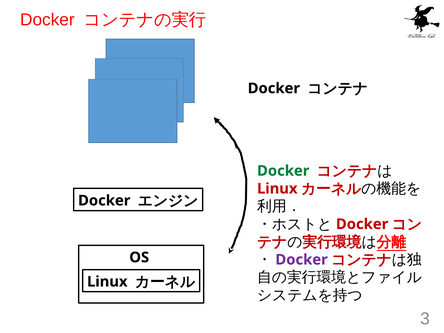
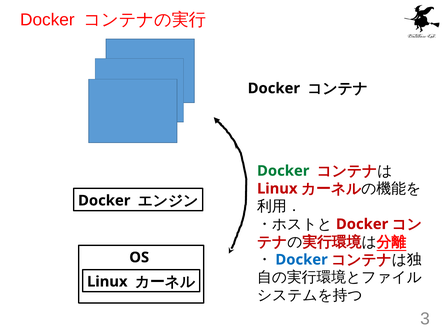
Docker at (302, 260) colour: purple -> blue
